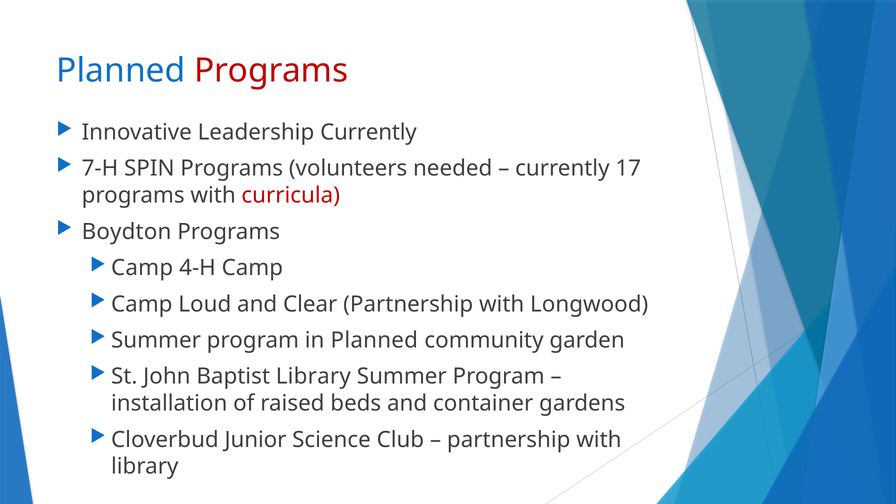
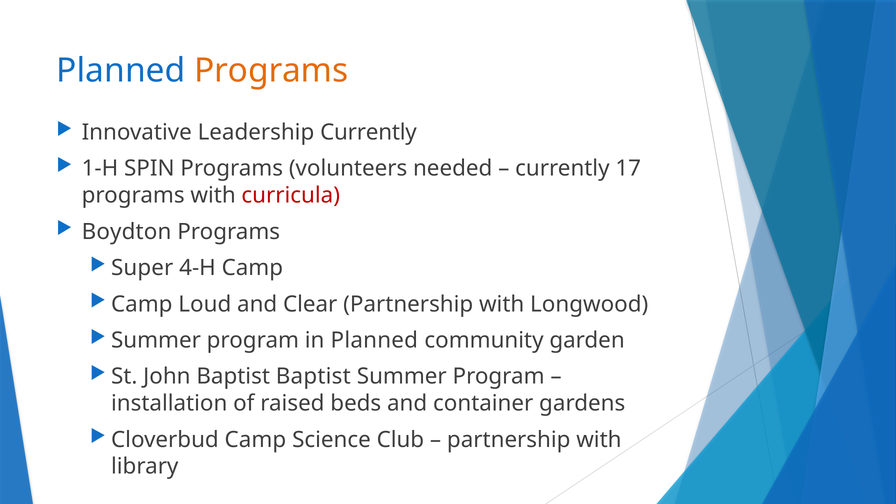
Programs at (271, 71) colour: red -> orange
7-H: 7-H -> 1-H
Camp at (142, 268): Camp -> Super
Baptist Library: Library -> Baptist
Cloverbud Junior: Junior -> Camp
